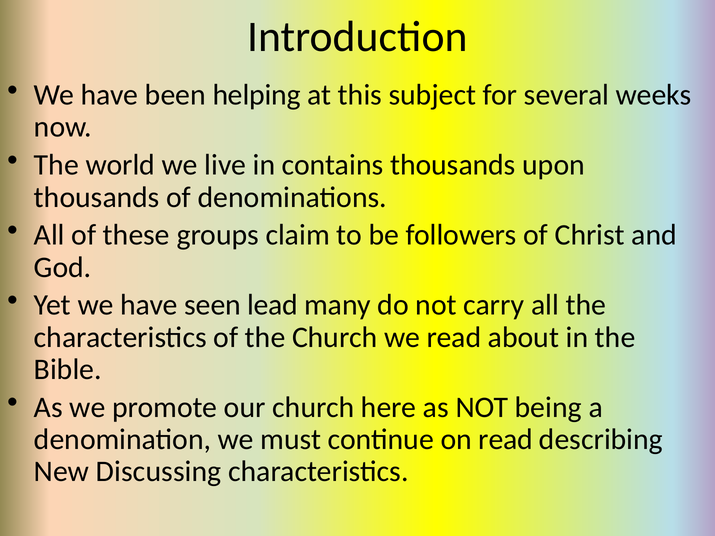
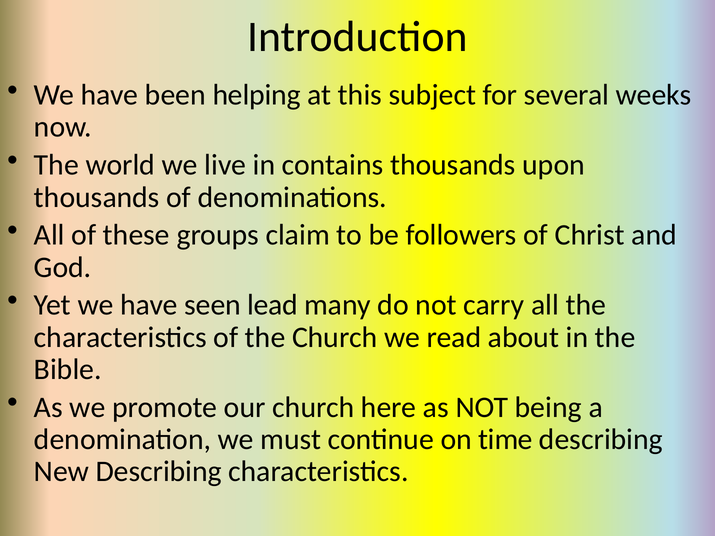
on read: read -> time
New Discussing: Discussing -> Describing
